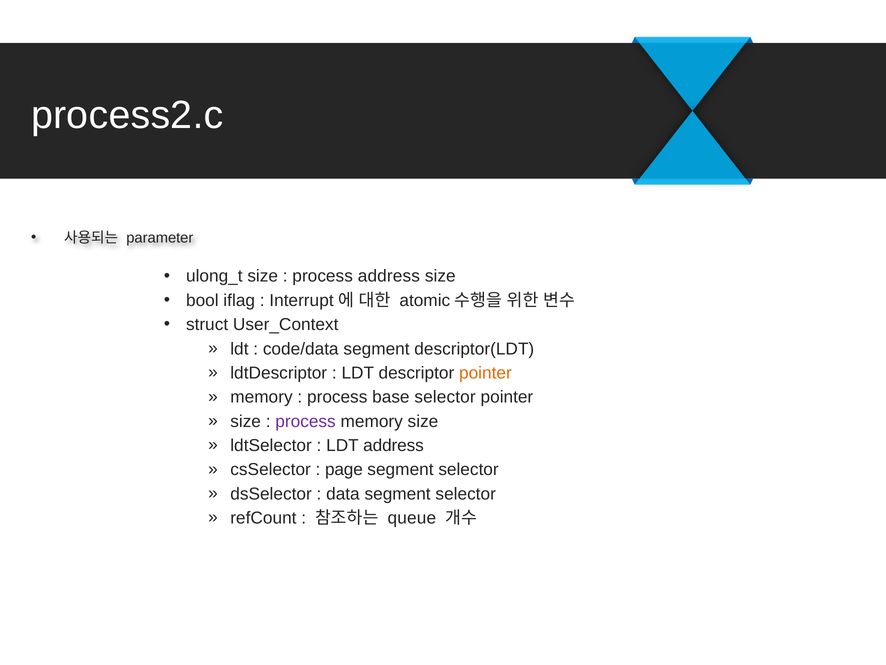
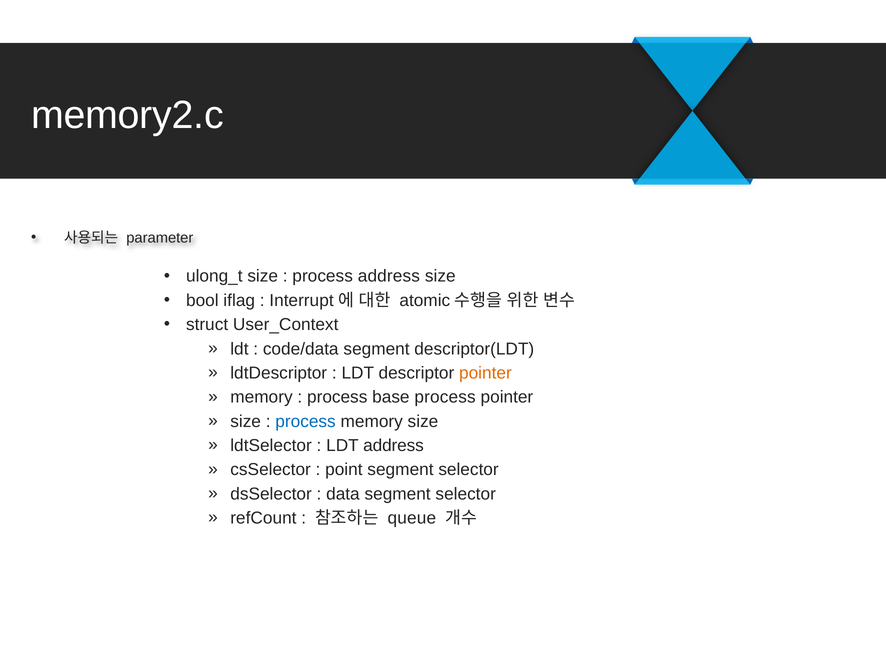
process2.c: process2.c -> memory2.c
base selector: selector -> process
process at (306, 421) colour: purple -> blue
page: page -> point
